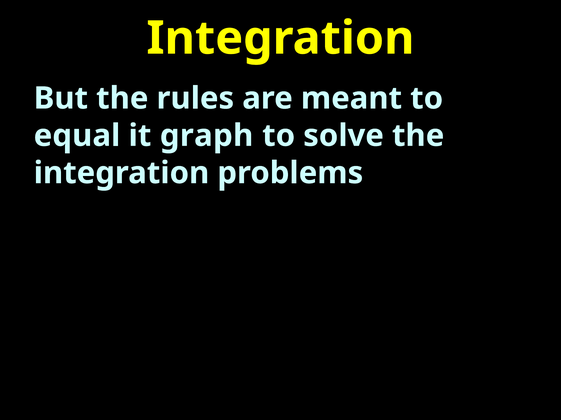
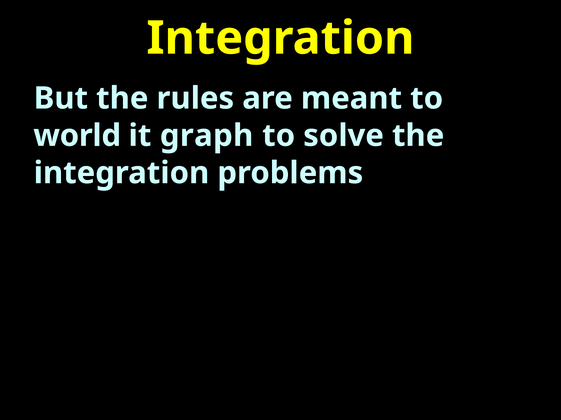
equal: equal -> world
